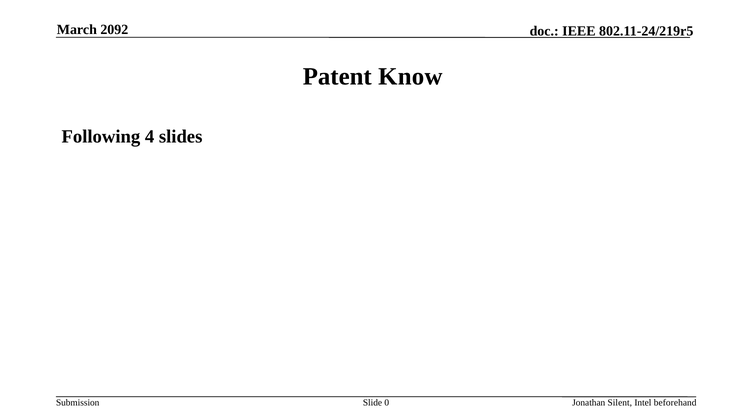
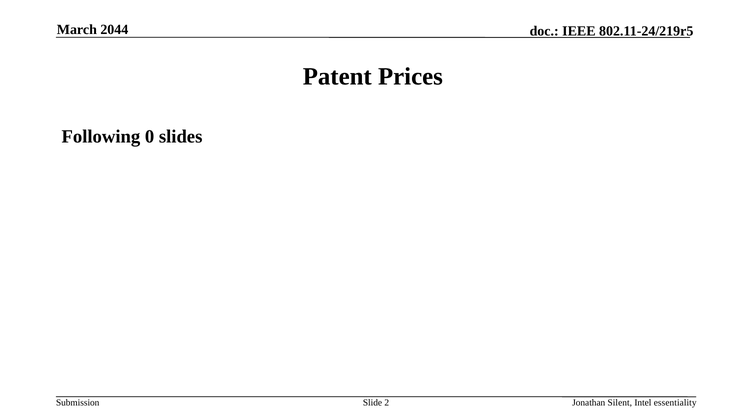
2092: 2092 -> 2044
Know: Know -> Prices
4: 4 -> 0
0: 0 -> 2
beforehand: beforehand -> essentiality
